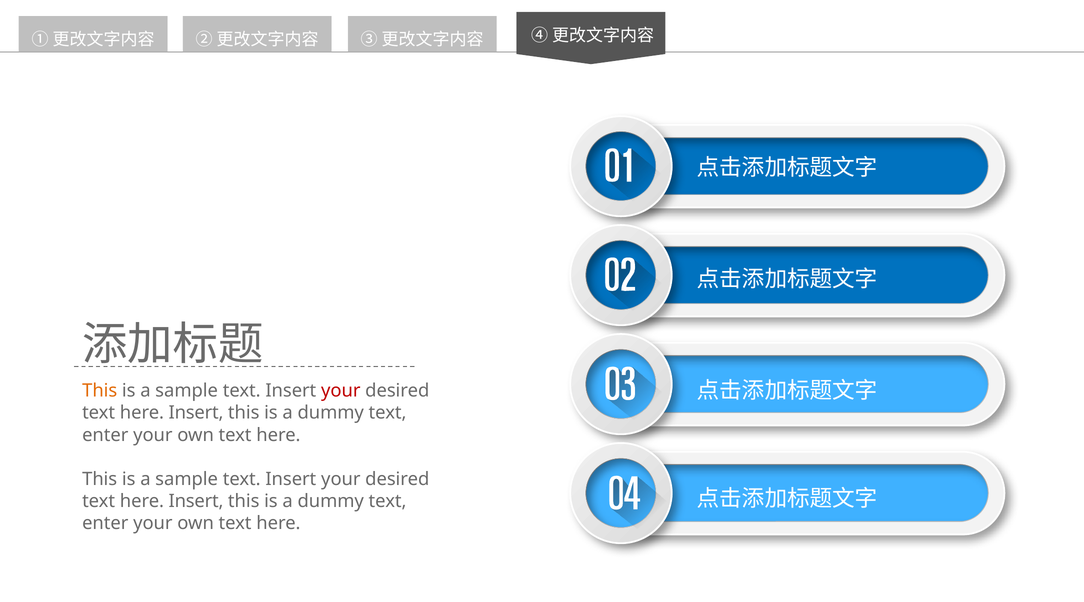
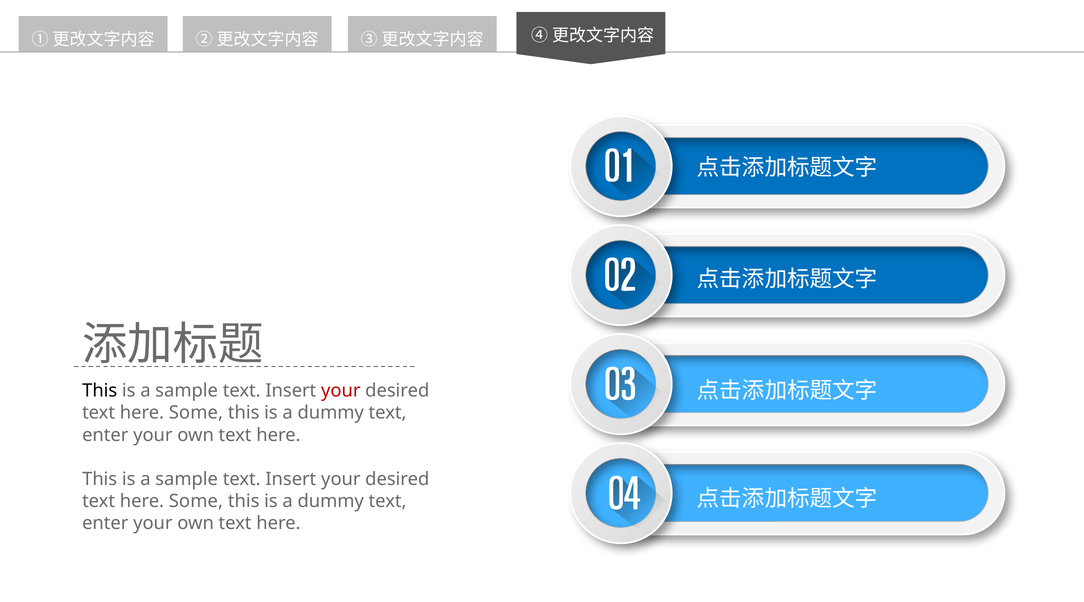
This at (100, 391) colour: orange -> black
Insert at (196, 413): Insert -> Some
Insert at (196, 501): Insert -> Some
